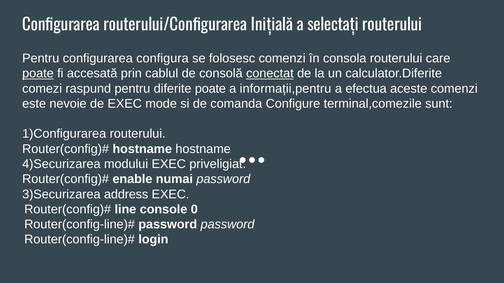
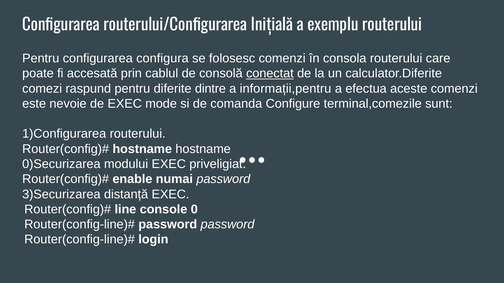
selectați: selectați -> exemplu
poate at (38, 74) underline: present -> none
diferite poate: poate -> dintre
4)Securizarea: 4)Securizarea -> 0)Securizarea
address: address -> distanță
